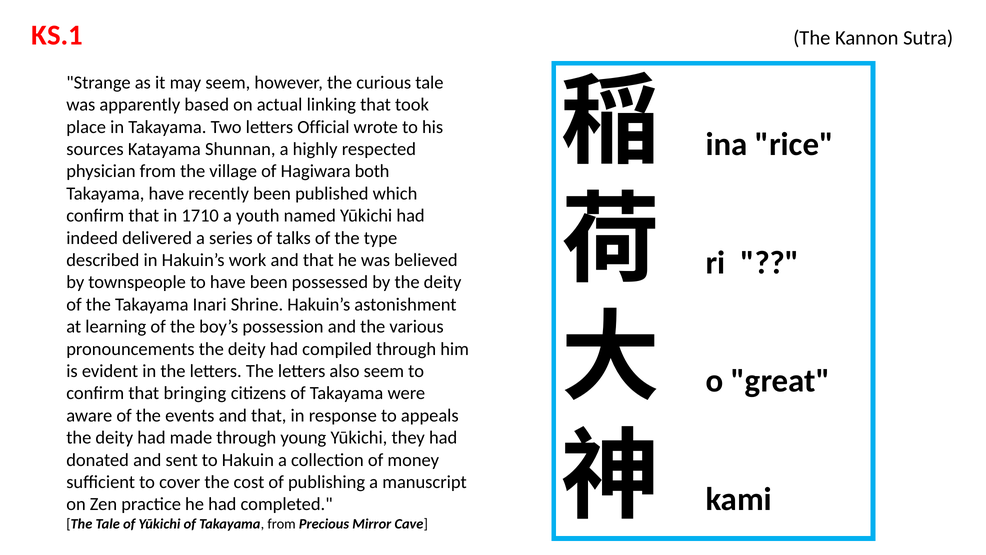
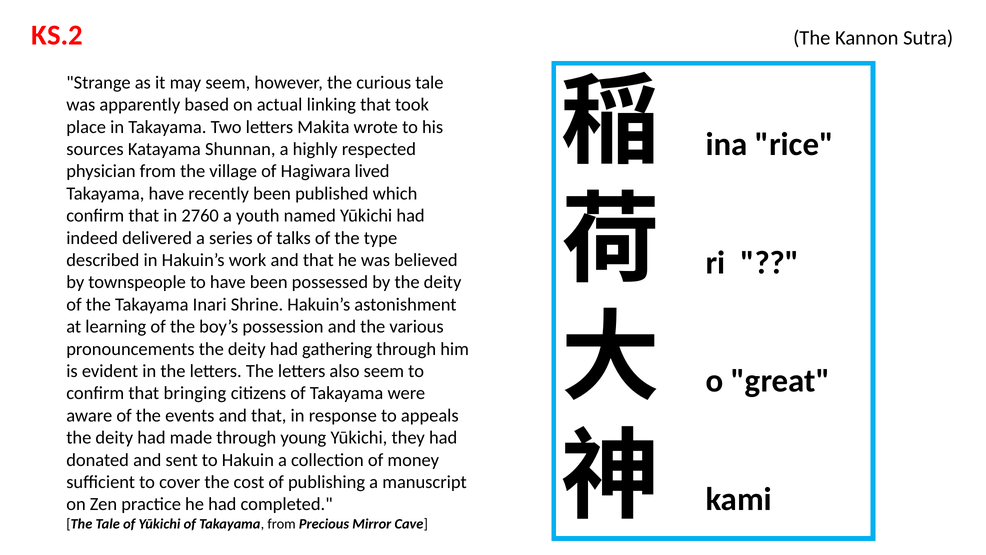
KS.1: KS.1 -> KS.2
Official: Official -> Makita
both: both -> lived
1710: 1710 -> 2760
compiled: compiled -> gathering
